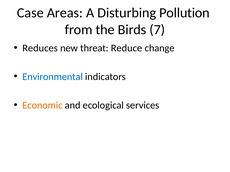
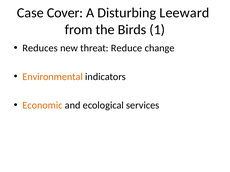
Areas: Areas -> Cover
Pollution: Pollution -> Leeward
7: 7 -> 1
Environmental colour: blue -> orange
